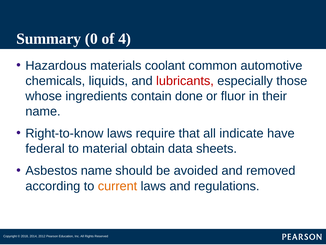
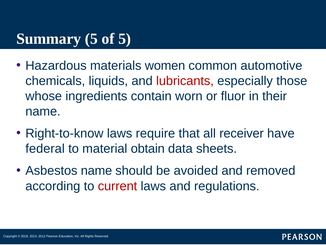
Summary 0: 0 -> 5
of 4: 4 -> 5
coolant: coolant -> women
done: done -> worn
indicate: indicate -> receiver
current colour: orange -> red
